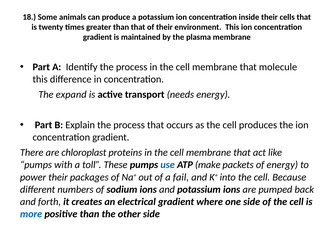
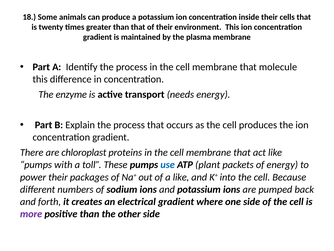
expand: expand -> enzyme
make: make -> plant
a fail: fail -> like
more colour: blue -> purple
